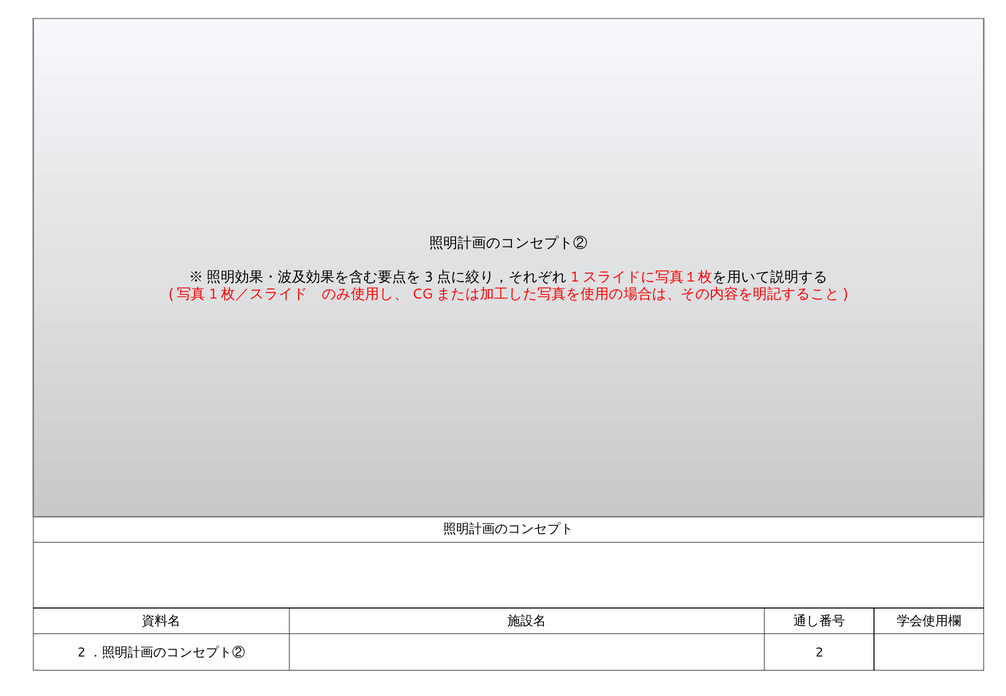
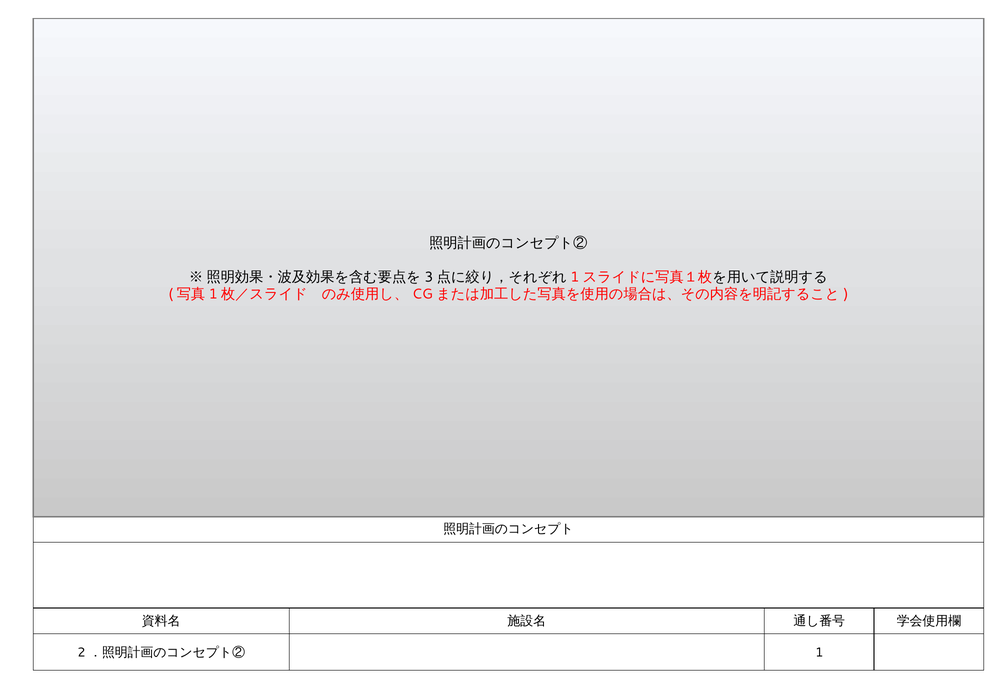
2 at (819, 653): 2 -> 1
